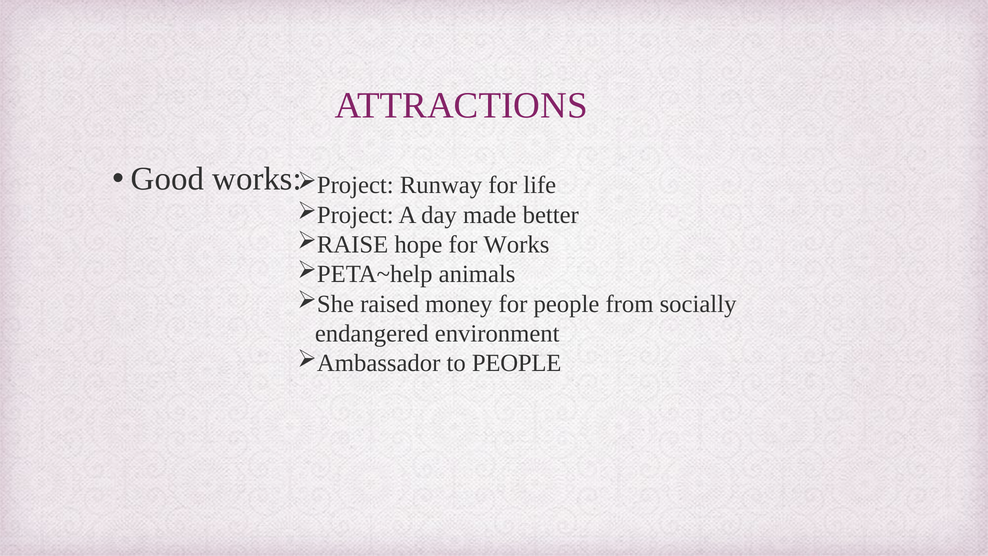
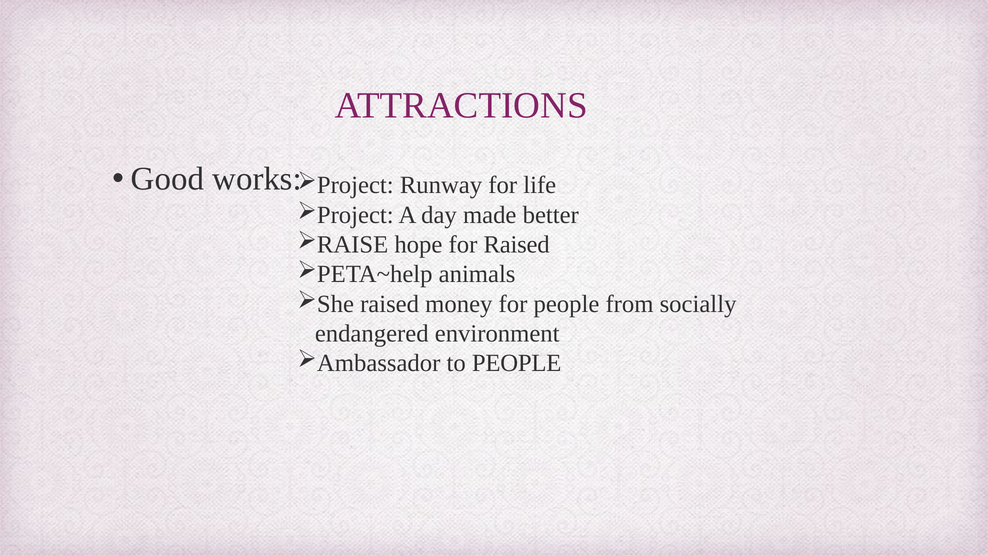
for Works: Works -> Raised
